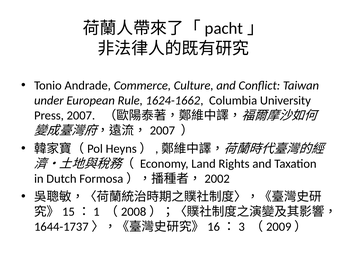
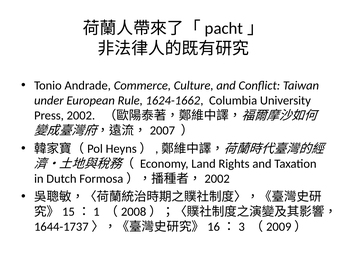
2007: 2007 -> 2002
